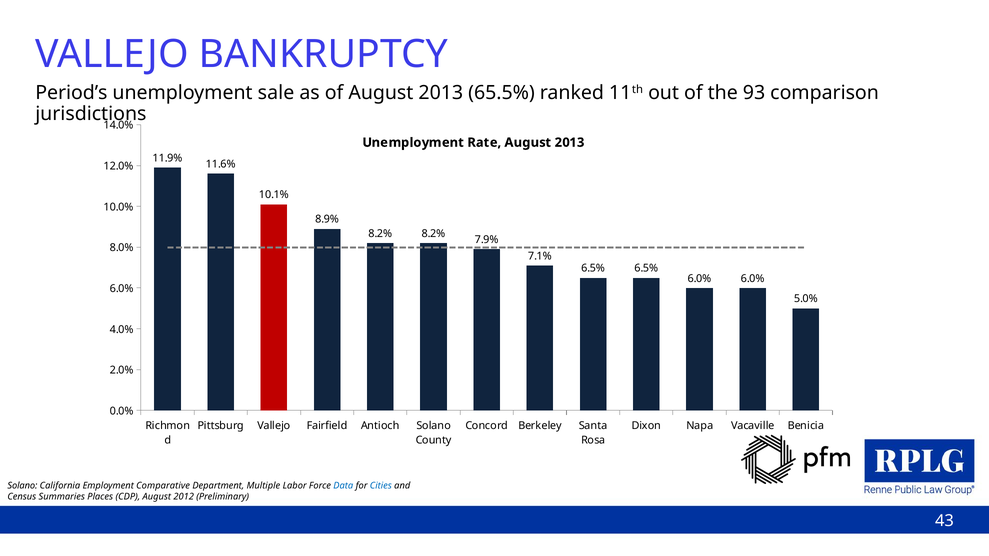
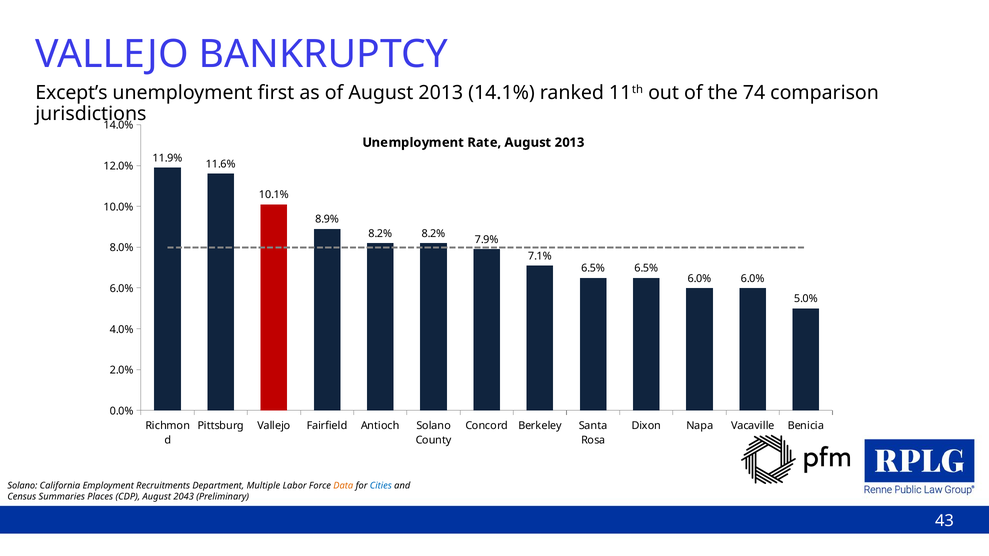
Period’s: Period’s -> Except’s
sale: sale -> first
65.5%: 65.5% -> 14.1%
93: 93 -> 74
Comparative: Comparative -> Recruitments
Data colour: blue -> orange
2012: 2012 -> 2043
